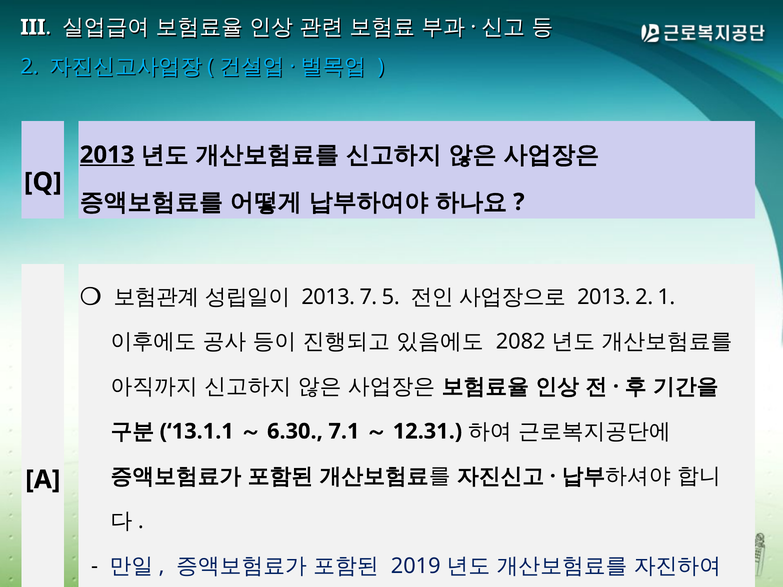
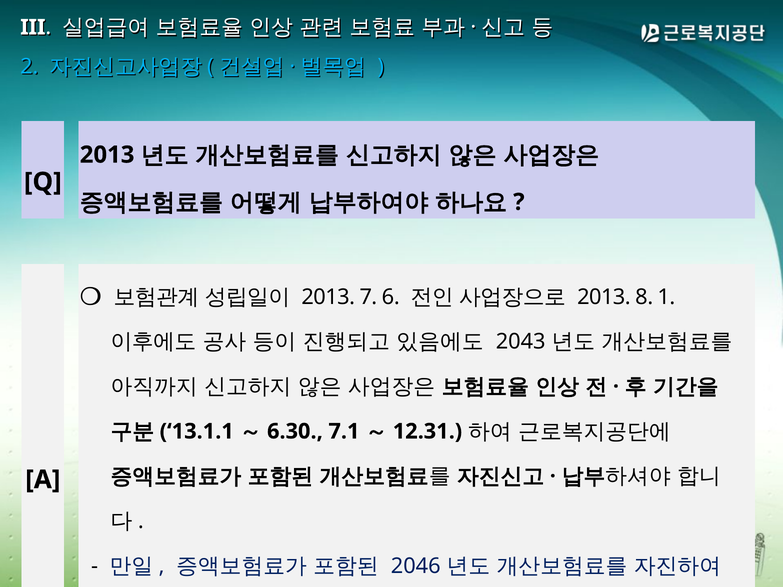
2013 at (107, 155) underline: present -> none
5: 5 -> 6
2013 2: 2 -> 8
2082: 2082 -> 2043
2019: 2019 -> 2046
